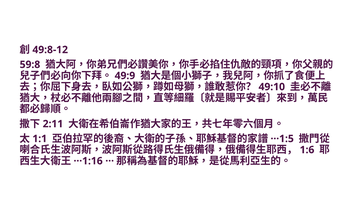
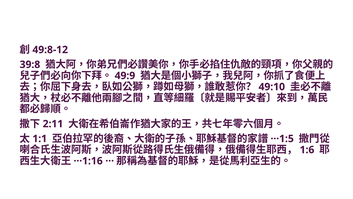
59:8: 59:8 -> 39:8
